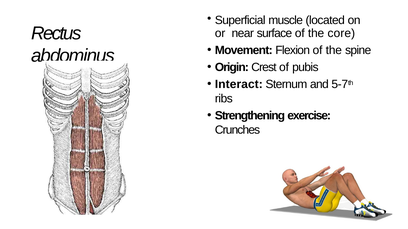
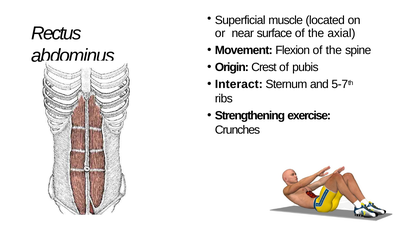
core: core -> axial
